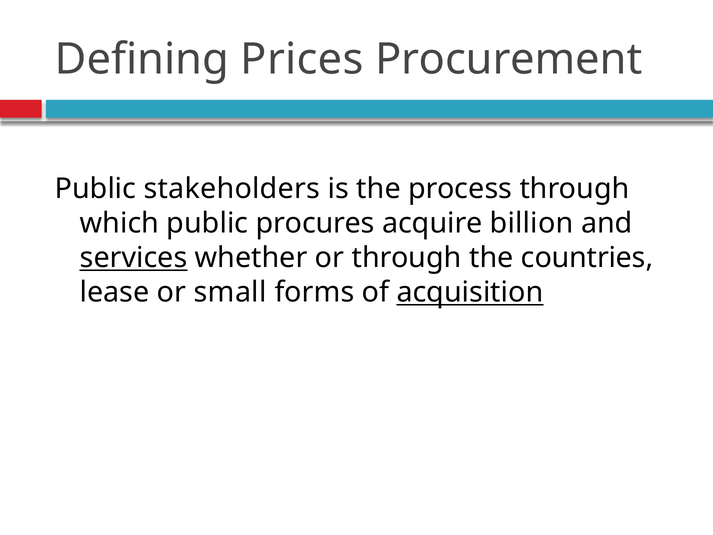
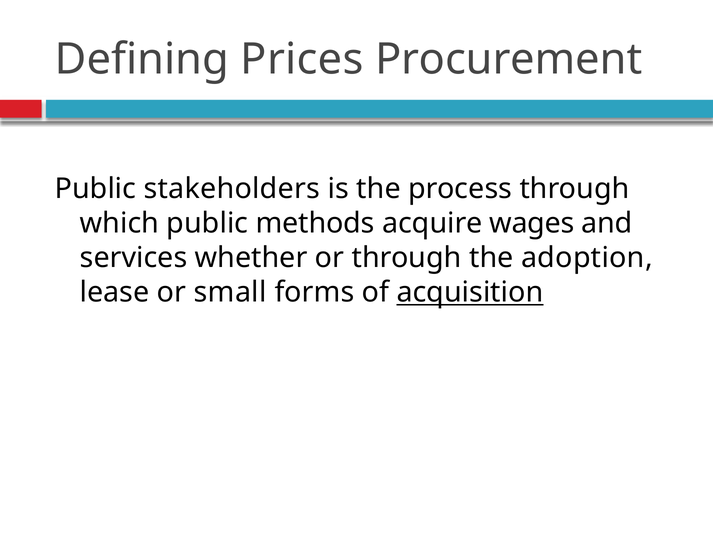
procures: procures -> methods
billion: billion -> wages
services underline: present -> none
countries: countries -> adoption
